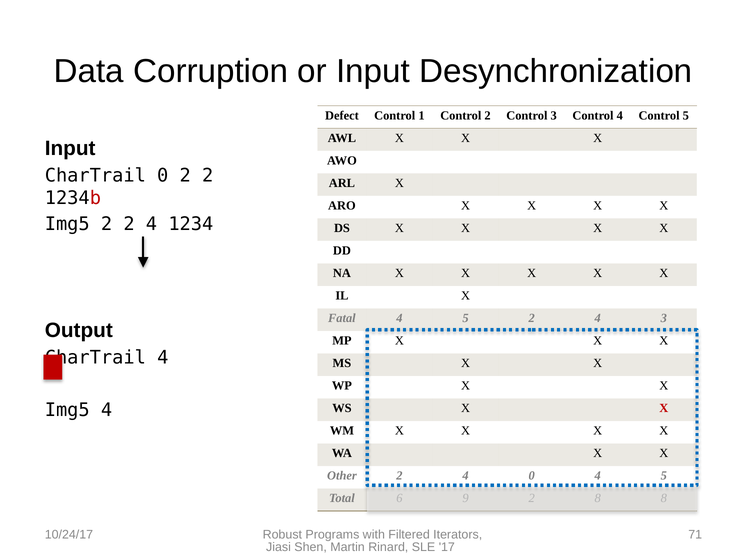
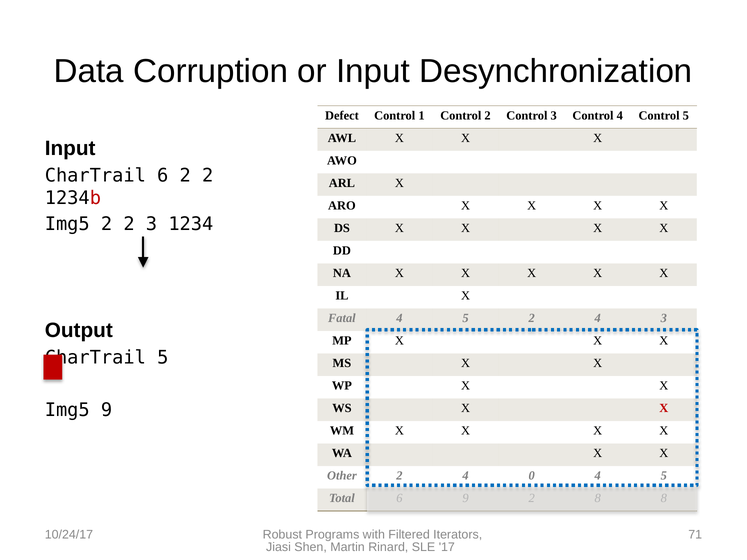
CharTrail 0: 0 -> 6
2 2 4: 4 -> 3
4 at (163, 358): 4 -> 5
Img5 4: 4 -> 9
